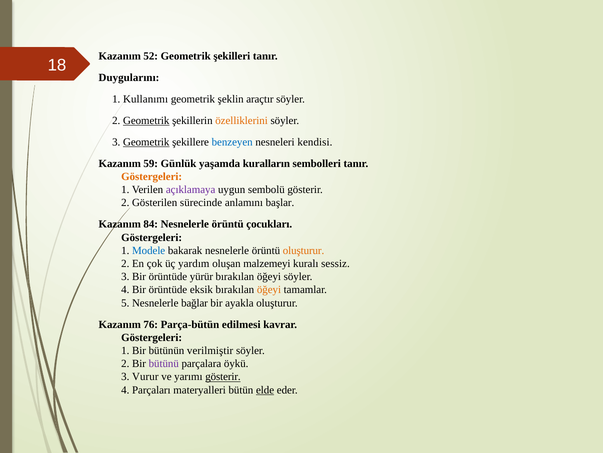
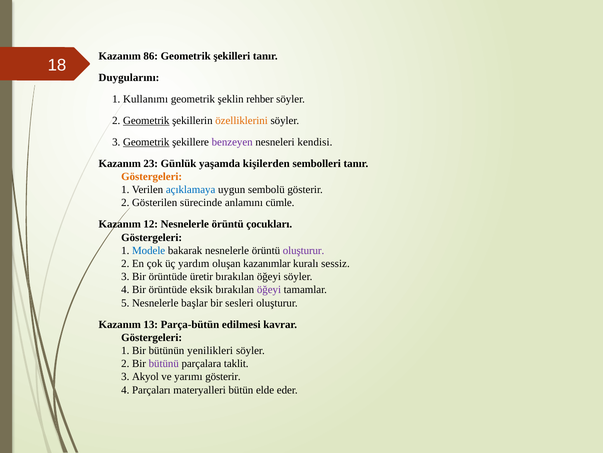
52: 52 -> 86
araçtır: araçtır -> rehber
benzeyen colour: blue -> purple
59: 59 -> 23
kuralların: kuralların -> kişilerden
açıklamaya colour: purple -> blue
başlar: başlar -> cümle
84: 84 -> 12
oluşturur at (304, 250) colour: orange -> purple
malzemeyi: malzemeyi -> kazanımlar
yürür: yürür -> üretir
öğeyi at (269, 289) colour: orange -> purple
bağlar: bağlar -> başlar
ayakla: ayakla -> sesleri
76: 76 -> 13
verilmiştir: verilmiştir -> yenilikleri
öykü: öykü -> taklit
Vurur: Vurur -> Akyol
gösterir at (223, 376) underline: present -> none
elde underline: present -> none
